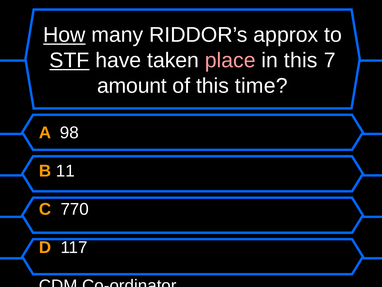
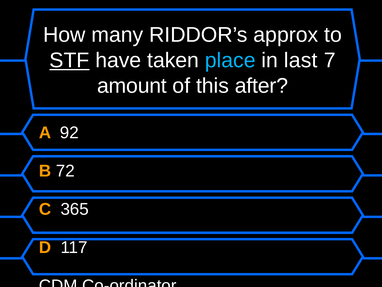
How underline: present -> none
place colour: pink -> light blue
in this: this -> last
time: time -> after
98: 98 -> 92
11: 11 -> 72
770: 770 -> 365
